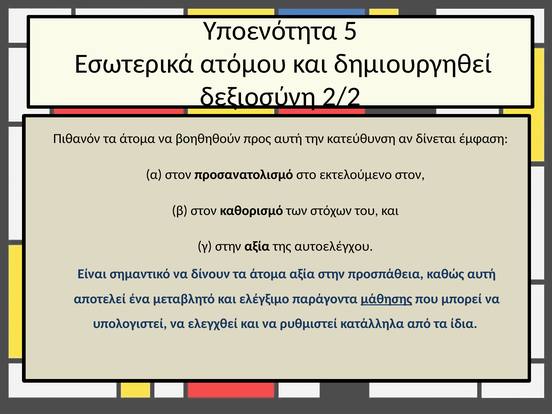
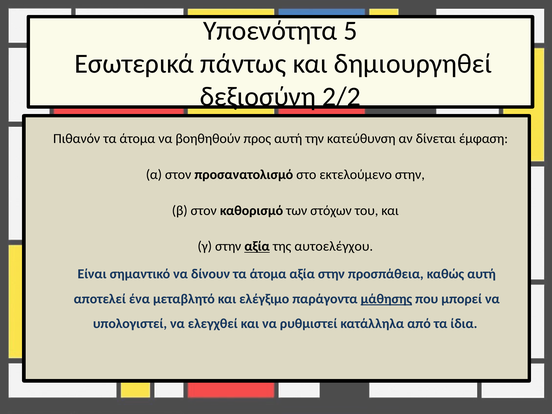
ατόμου: ατόμου -> πάντως
εκτελούμενο στον: στον -> στην
αξία at (257, 246) underline: none -> present
